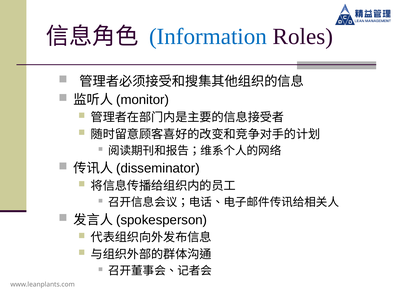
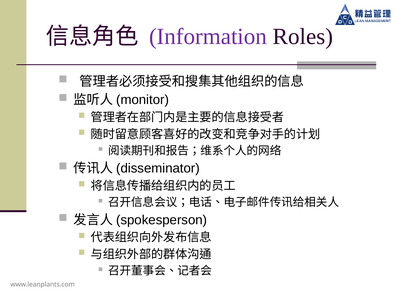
Information colour: blue -> purple
